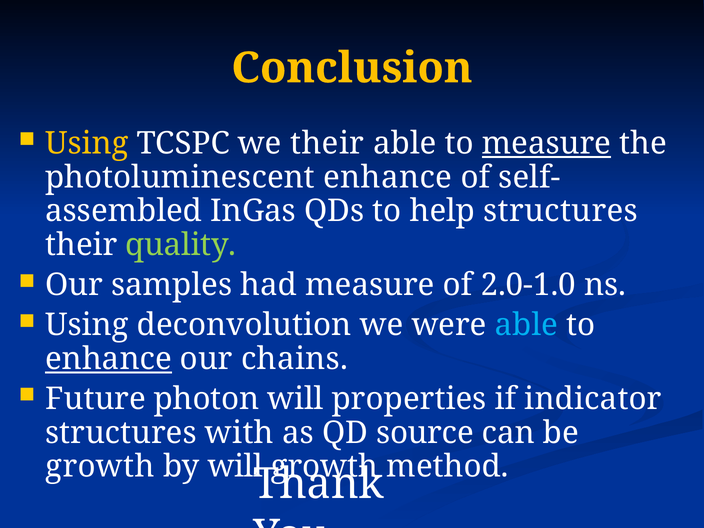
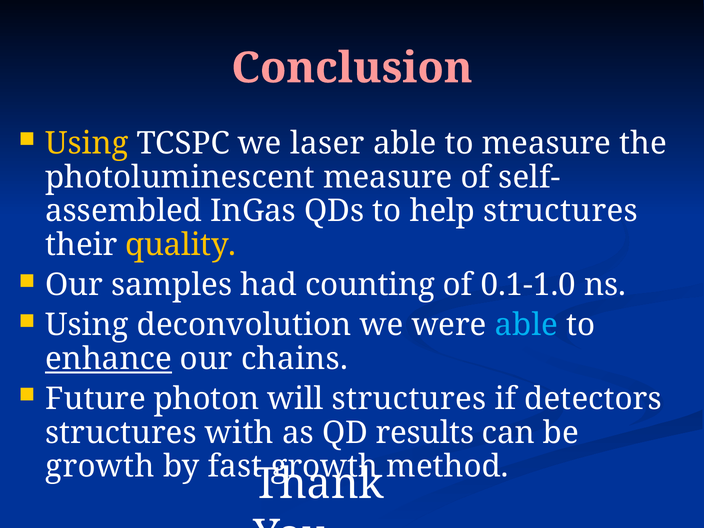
Conclusion colour: yellow -> pink
we their: their -> laser
measure at (546, 143) underline: present -> none
photoluminescent enhance: enhance -> measure
quality colour: light green -> yellow
had measure: measure -> counting
2.0-1.0: 2.0-1.0 -> 0.1-1.0
will properties: properties -> structures
indicator: indicator -> detectors
source: source -> results
by will: will -> fast
